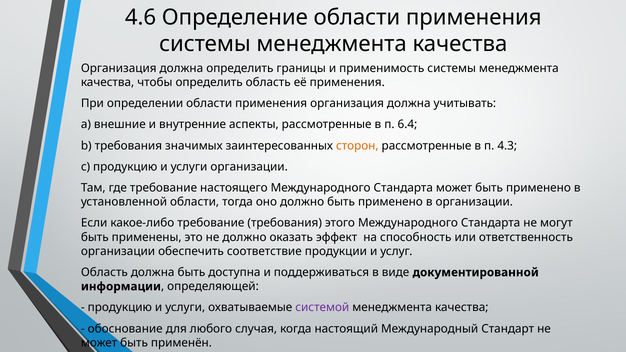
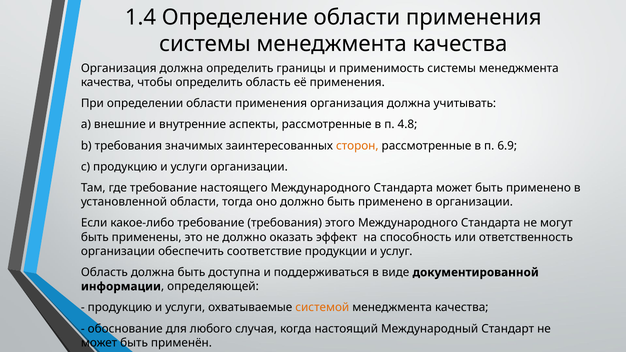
4.6: 4.6 -> 1.4
6.4: 6.4 -> 4.8
4.3: 4.3 -> 6.9
системой colour: purple -> orange
